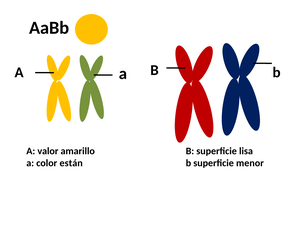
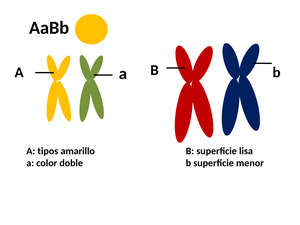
valor: valor -> tipos
están: están -> doble
